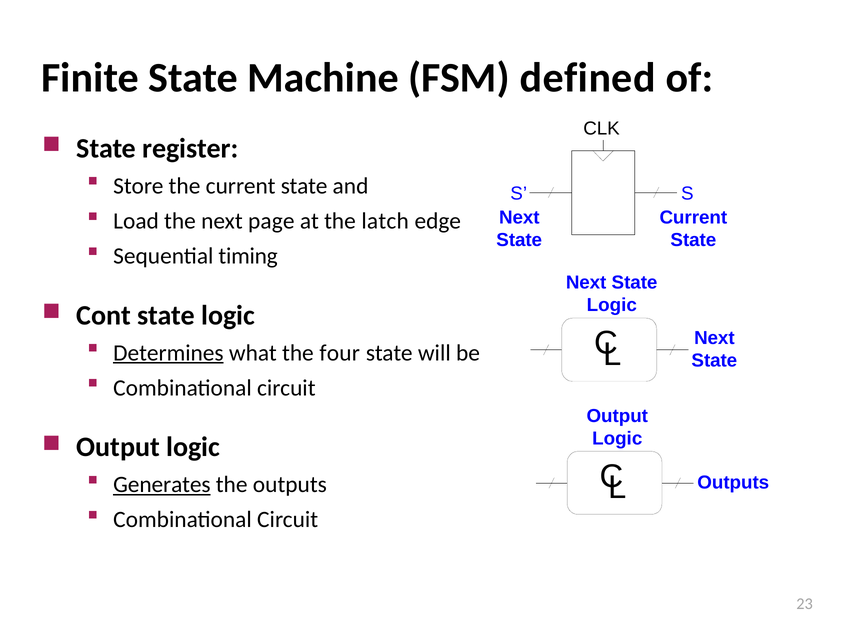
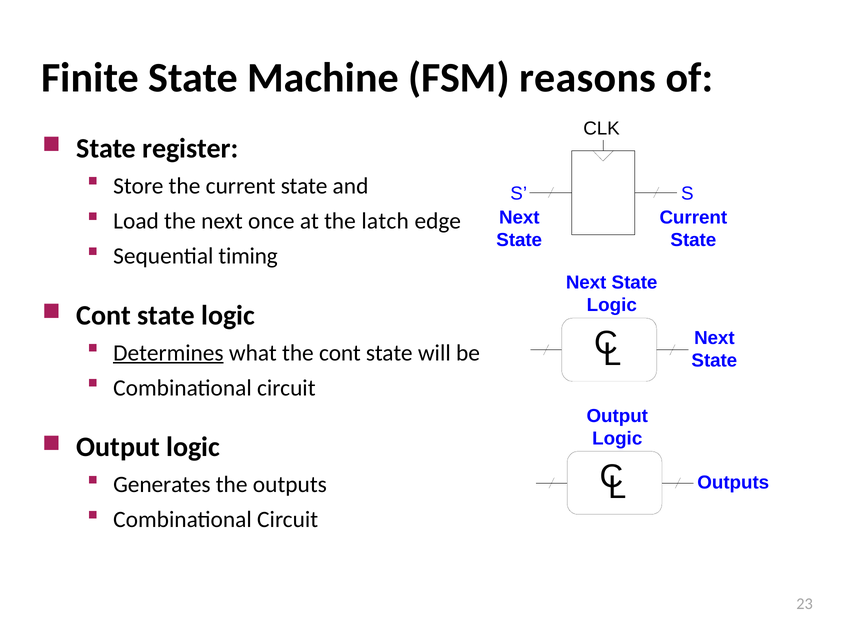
defined: defined -> reasons
page: page -> once
the four: four -> cont
Generates underline: present -> none
